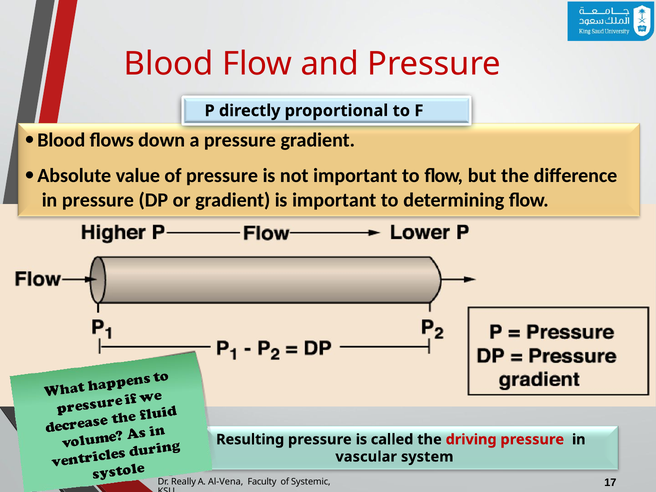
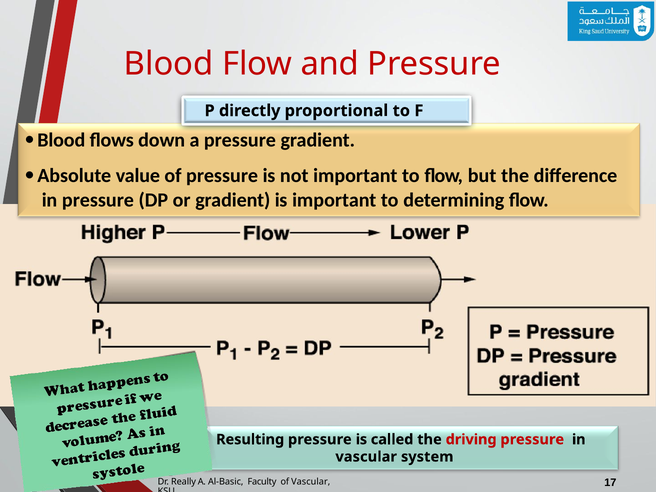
Al-Vena: Al-Vena -> Al-Basic
of Systemic: Systemic -> Vascular
